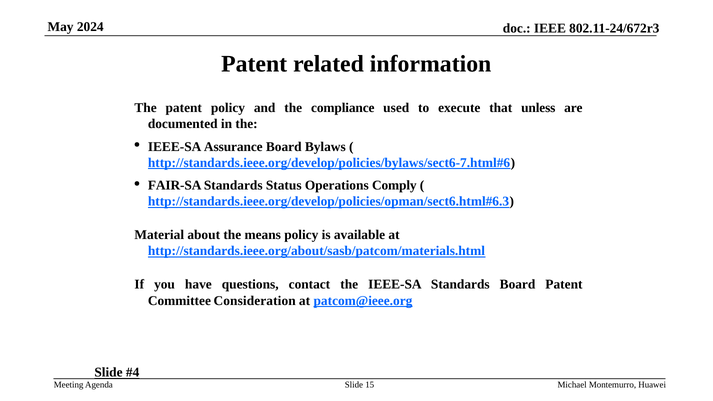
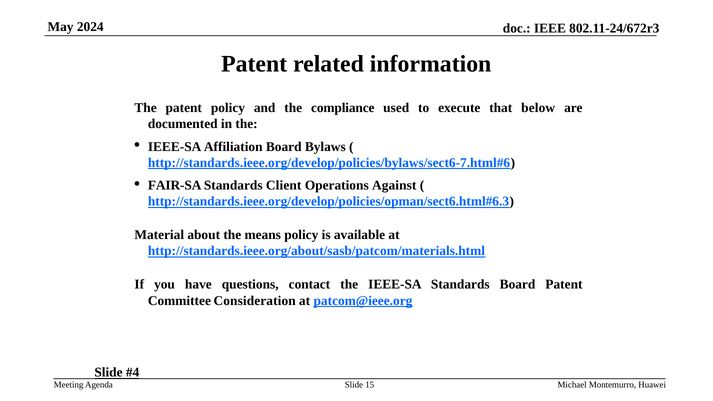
unless: unless -> below
Assurance: Assurance -> Affiliation
Status: Status -> Client
Comply: Comply -> Against
